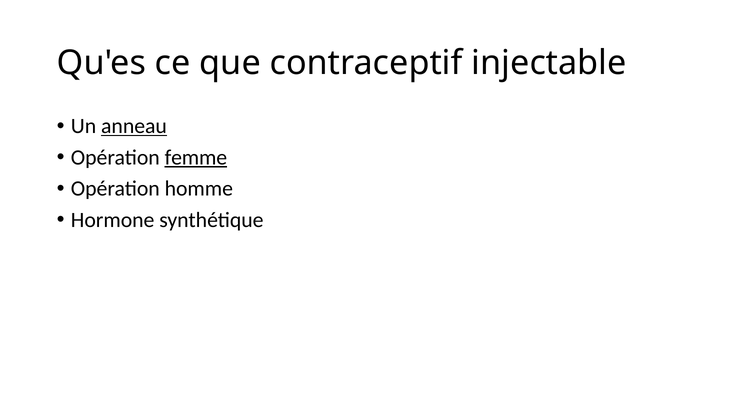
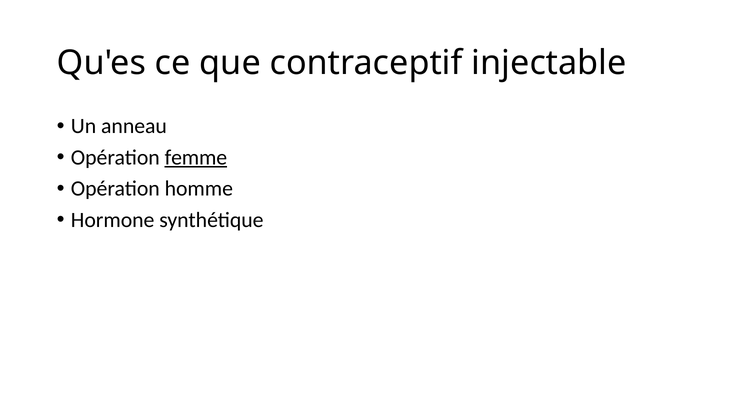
anneau underline: present -> none
